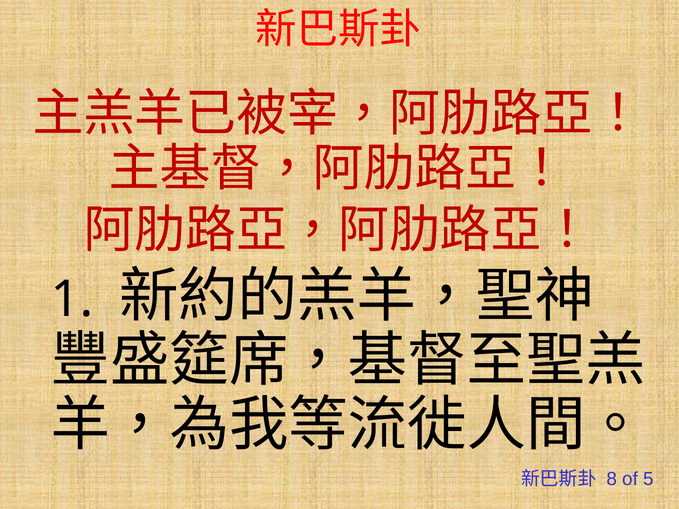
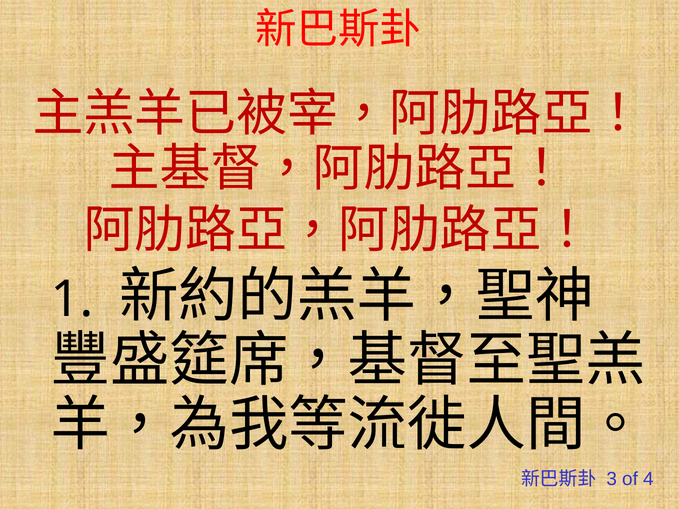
8: 8 -> 3
5: 5 -> 4
